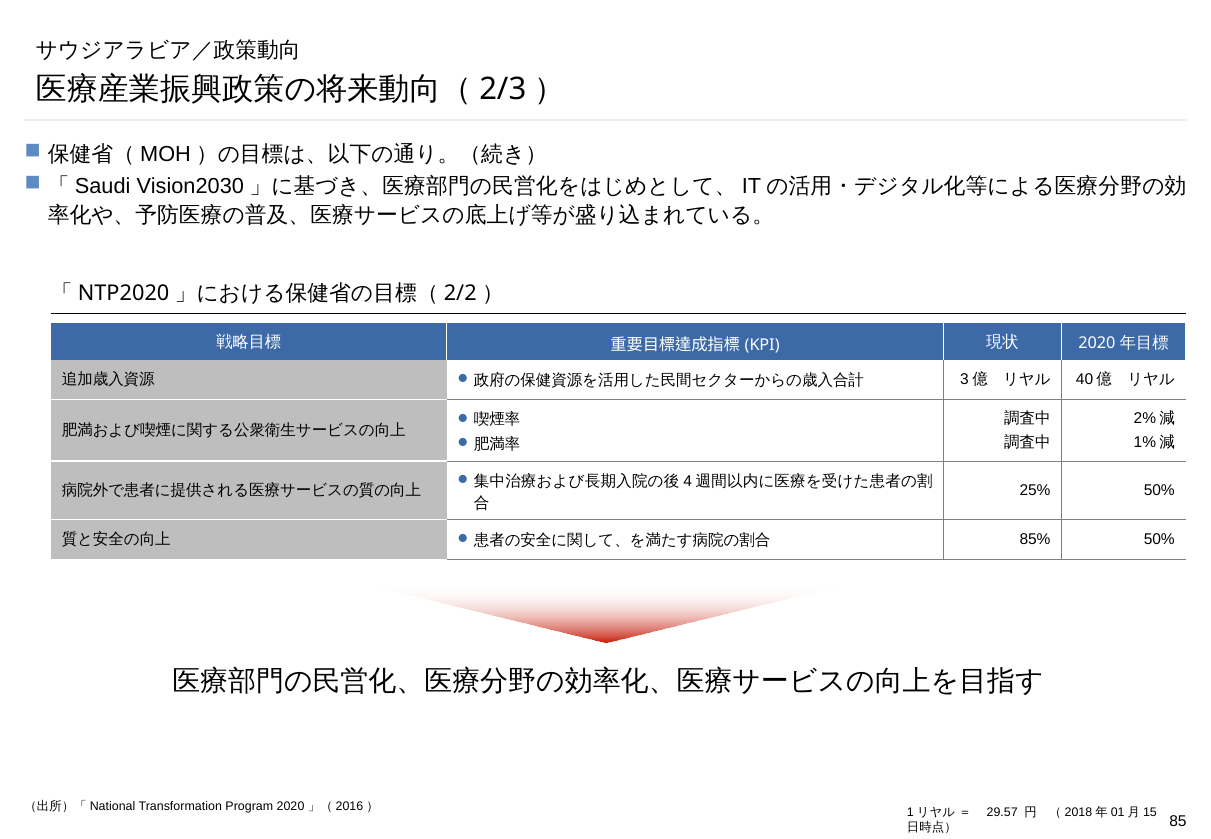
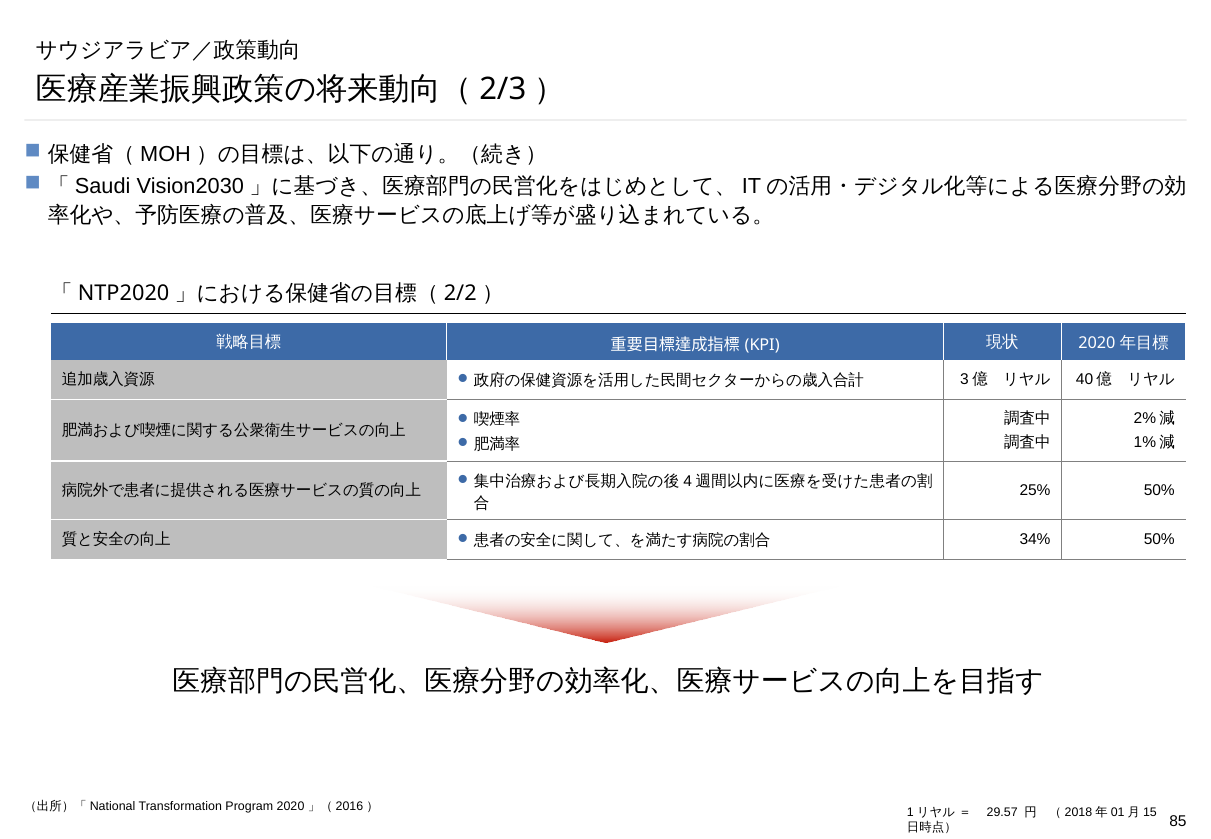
85%: 85% -> 34%
